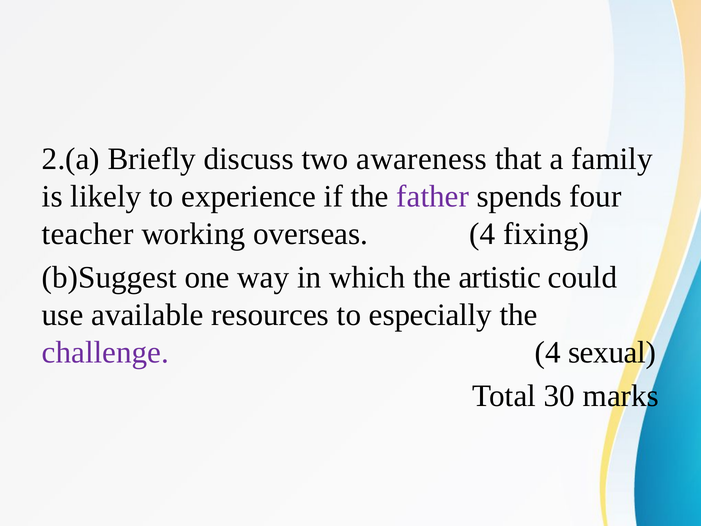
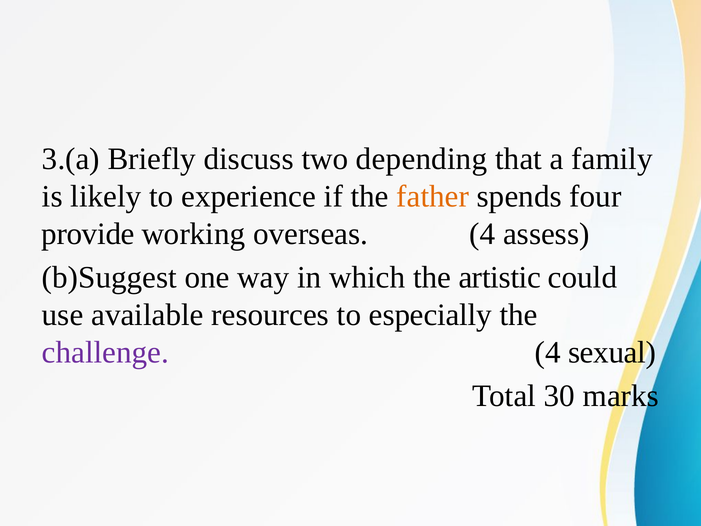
2.(a: 2.(a -> 3.(a
awareness: awareness -> depending
father colour: purple -> orange
teacher: teacher -> provide
fixing: fixing -> assess
